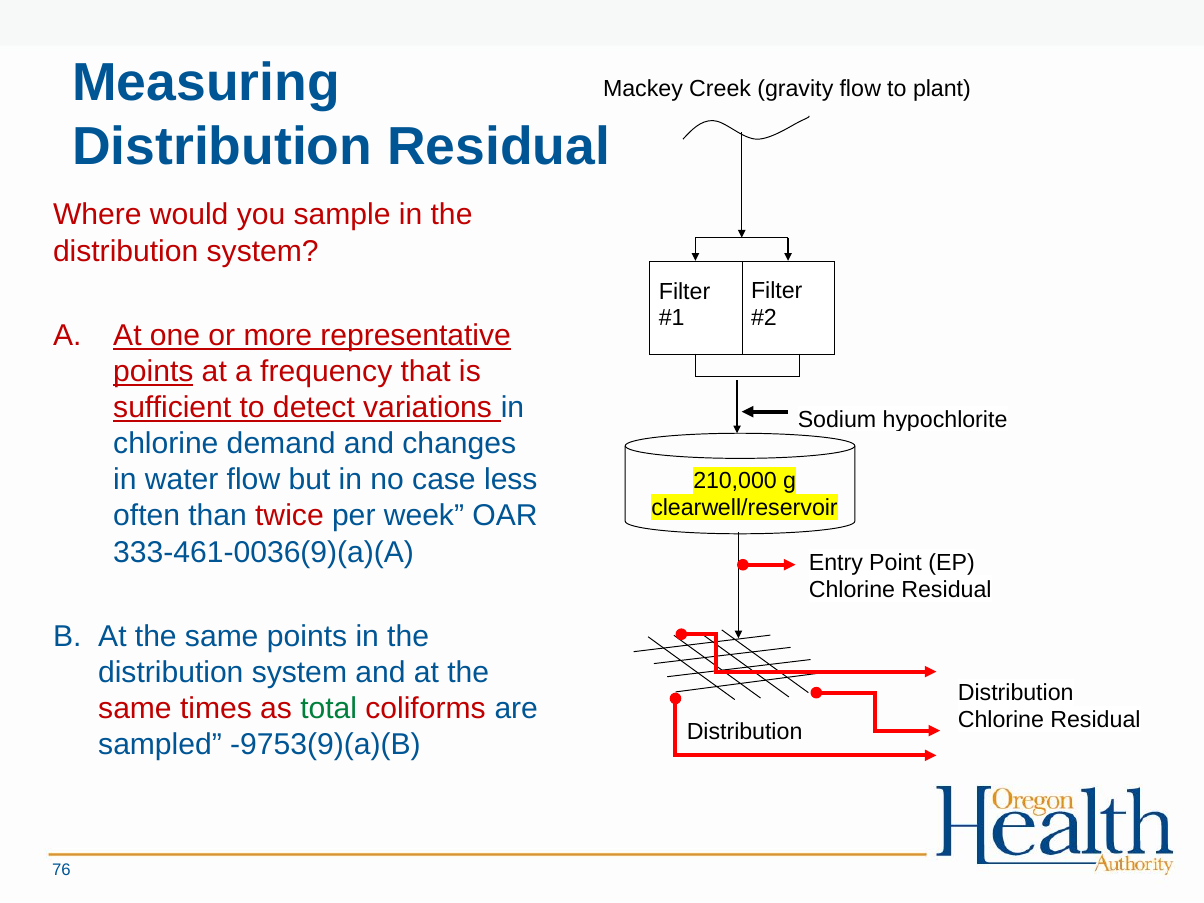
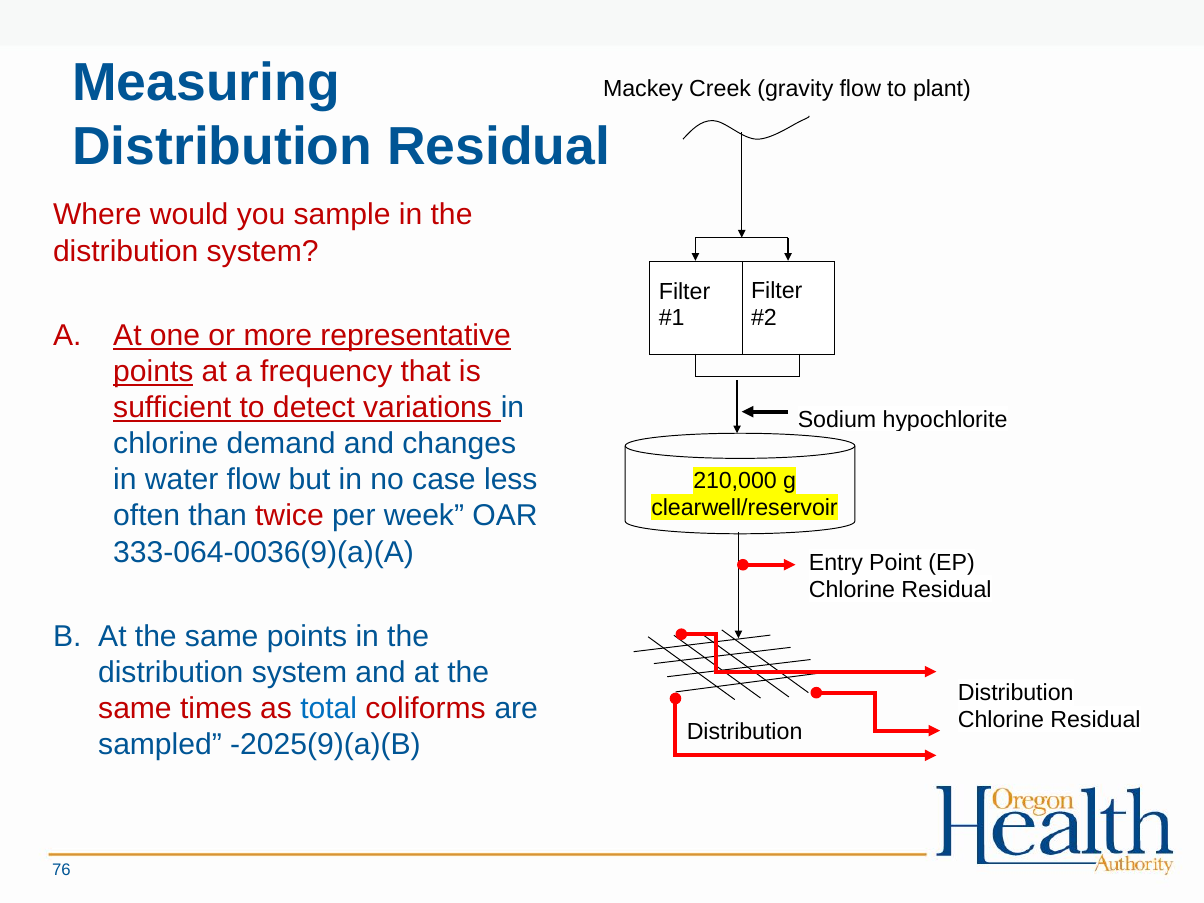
333-461-0036(9)(a)(A: 333-461-0036(9)(a)(A -> 333-064-0036(9)(a)(A
total colour: green -> blue
-9753(9)(a)(B: -9753(9)(a)(B -> -2025(9)(a)(B
